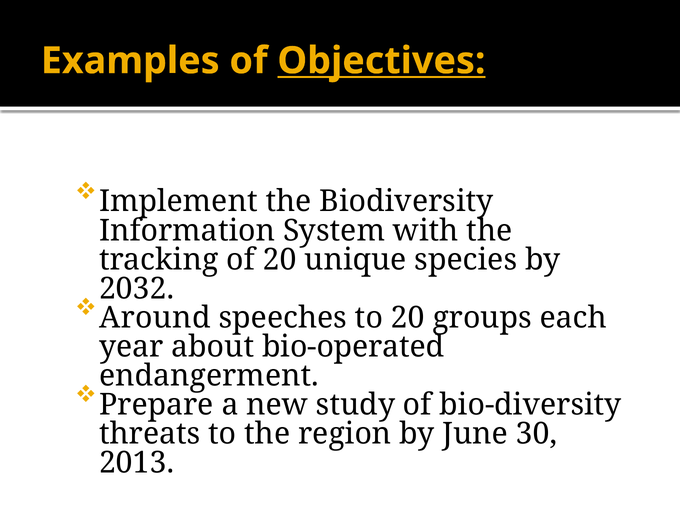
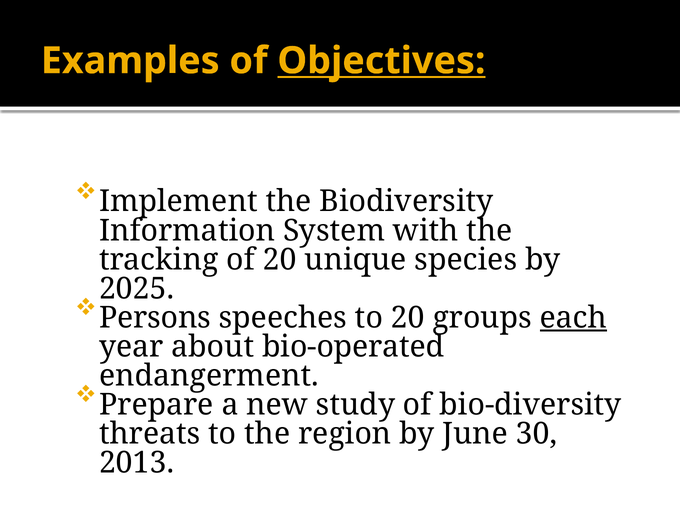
2032: 2032 -> 2025
Around: Around -> Persons
each underline: none -> present
